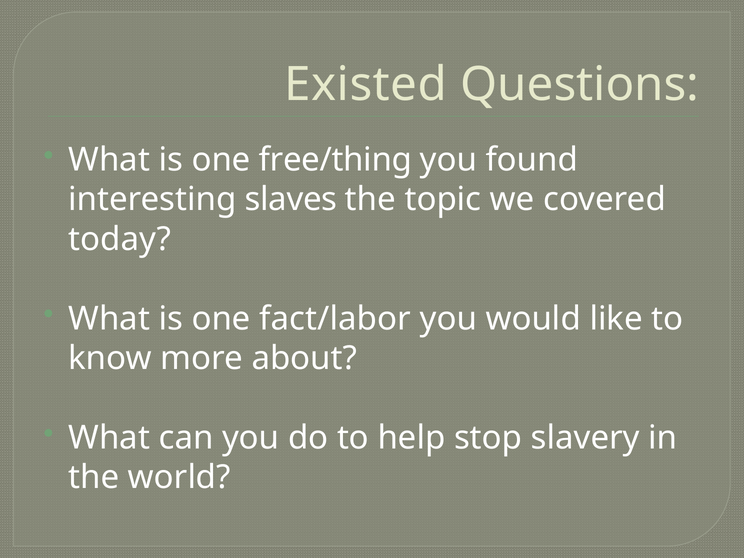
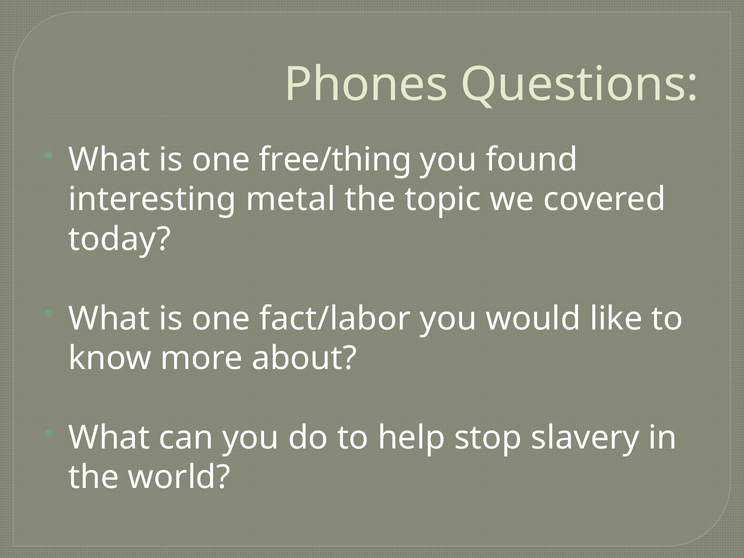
Existed: Existed -> Phones
slaves: slaves -> metal
